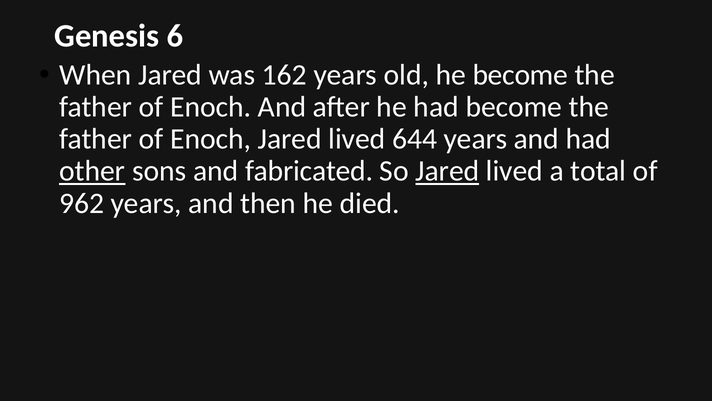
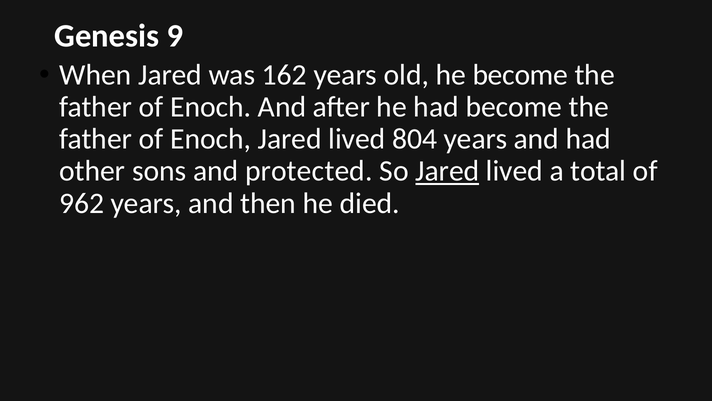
6: 6 -> 9
644: 644 -> 804
other underline: present -> none
fabricated: fabricated -> protected
